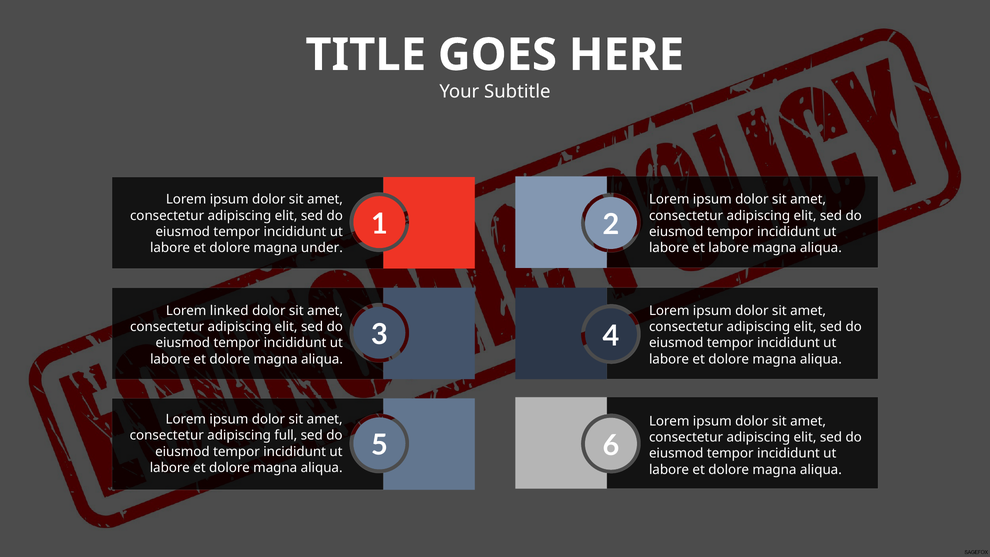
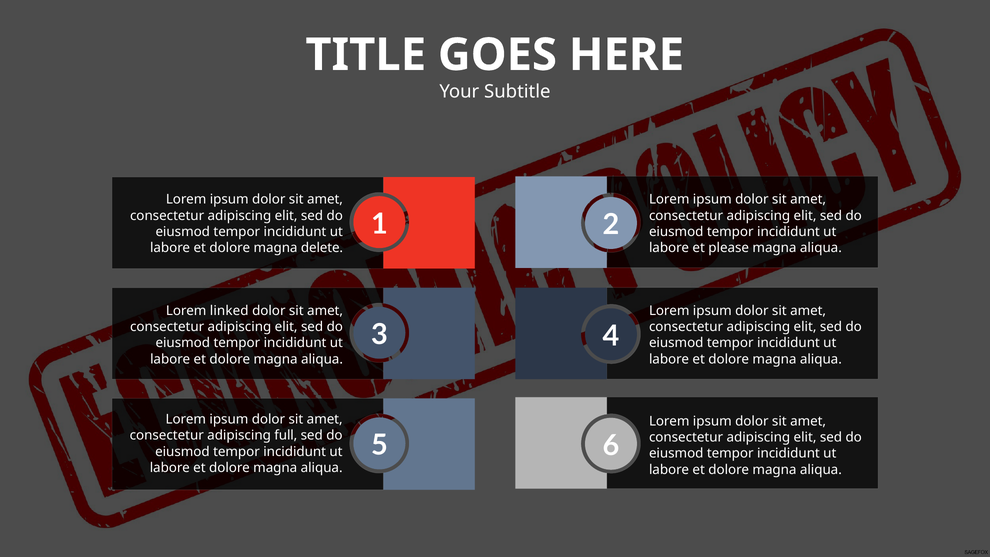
under: under -> delete
et labore: labore -> please
